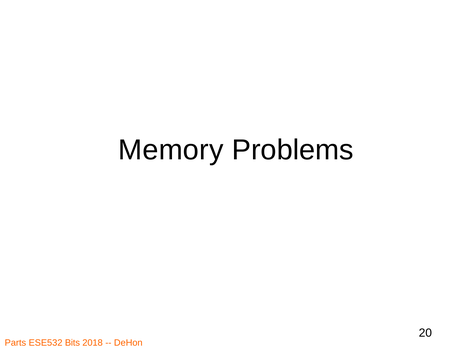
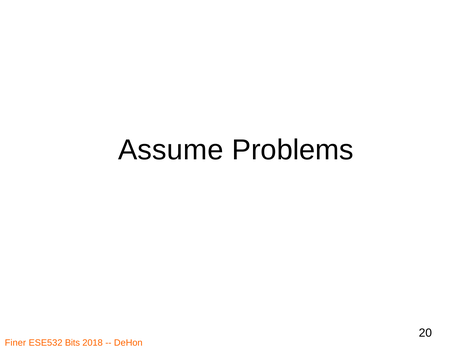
Memory: Memory -> Assume
Parts: Parts -> Finer
